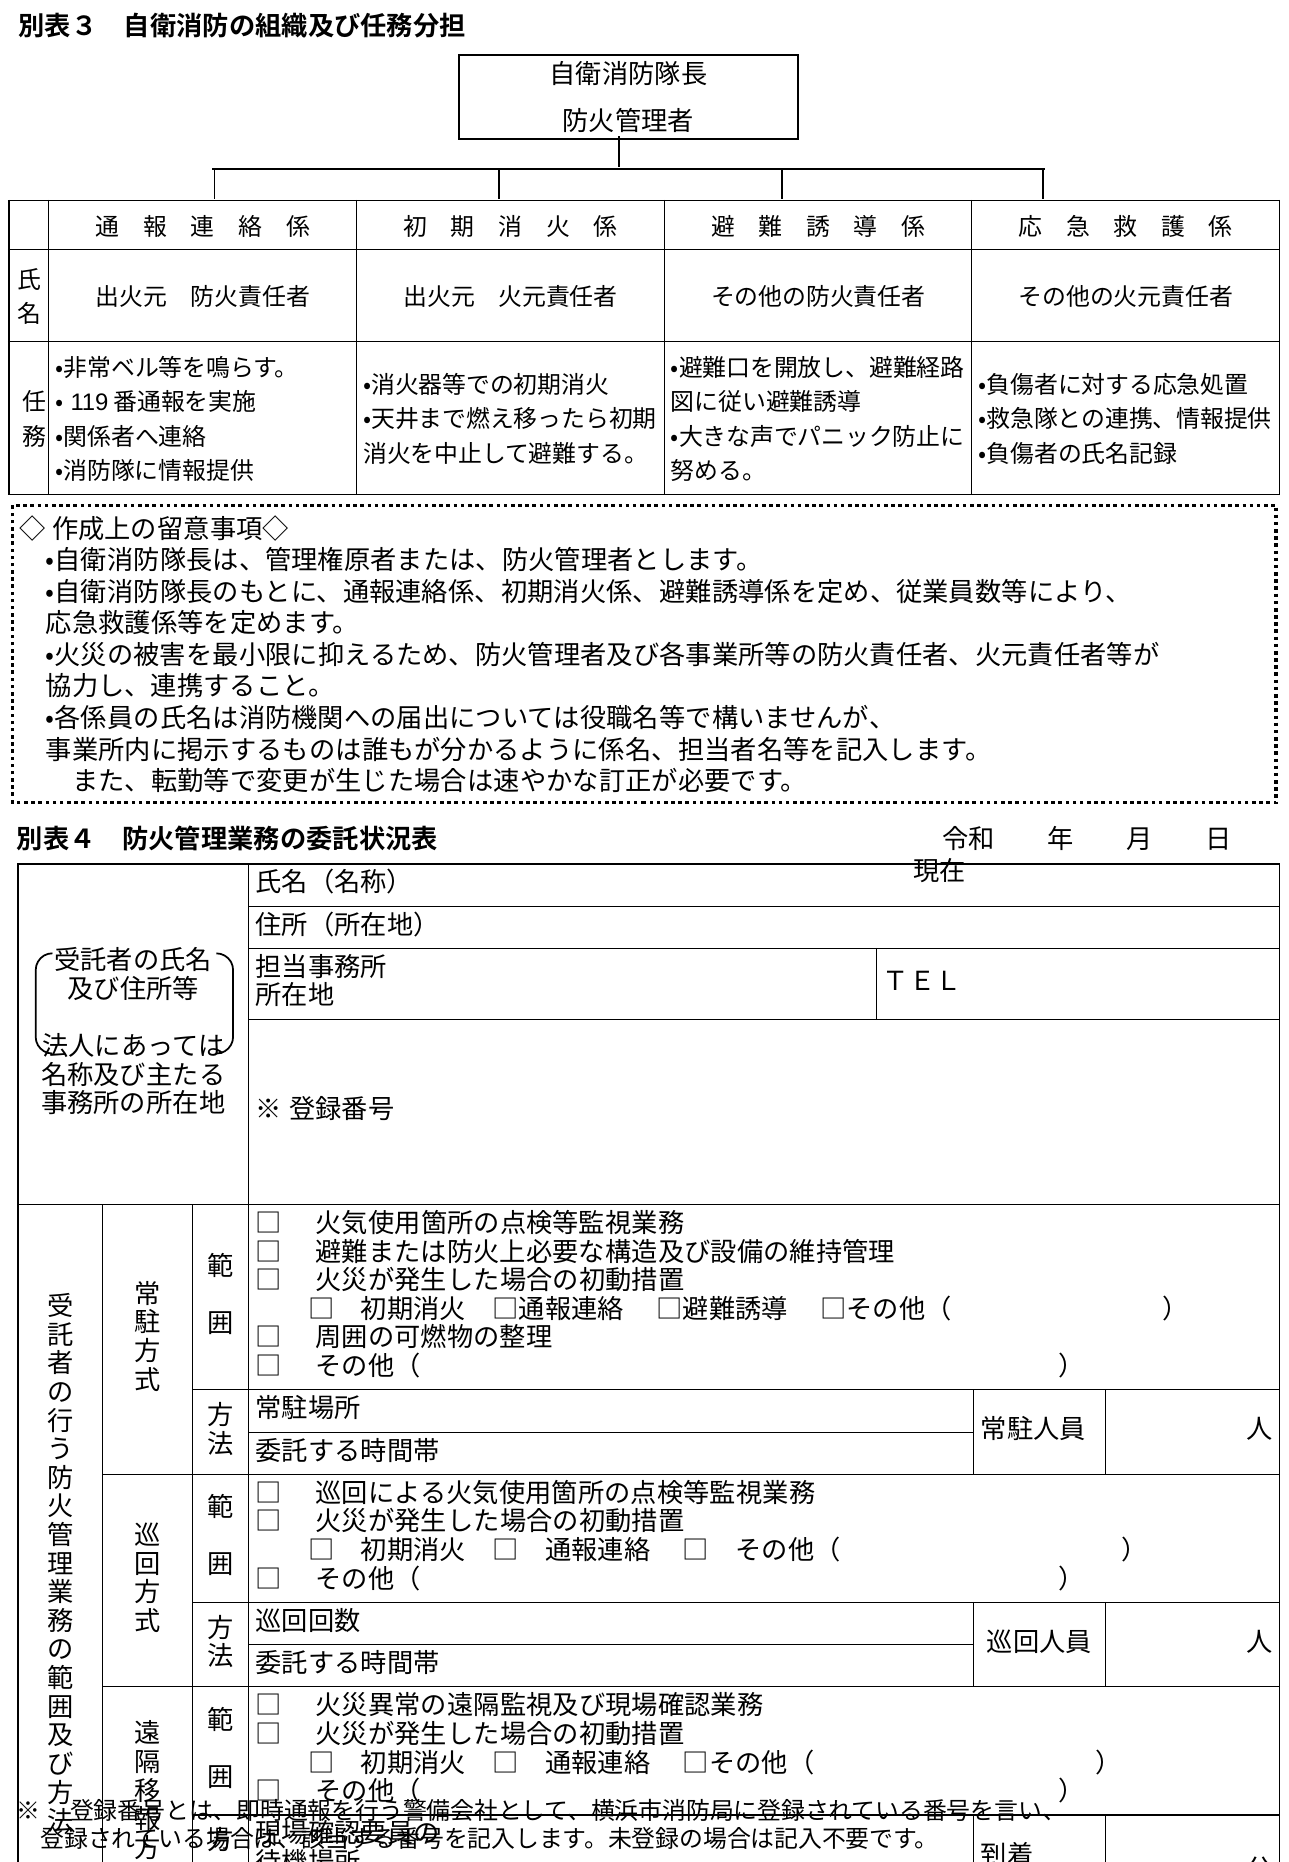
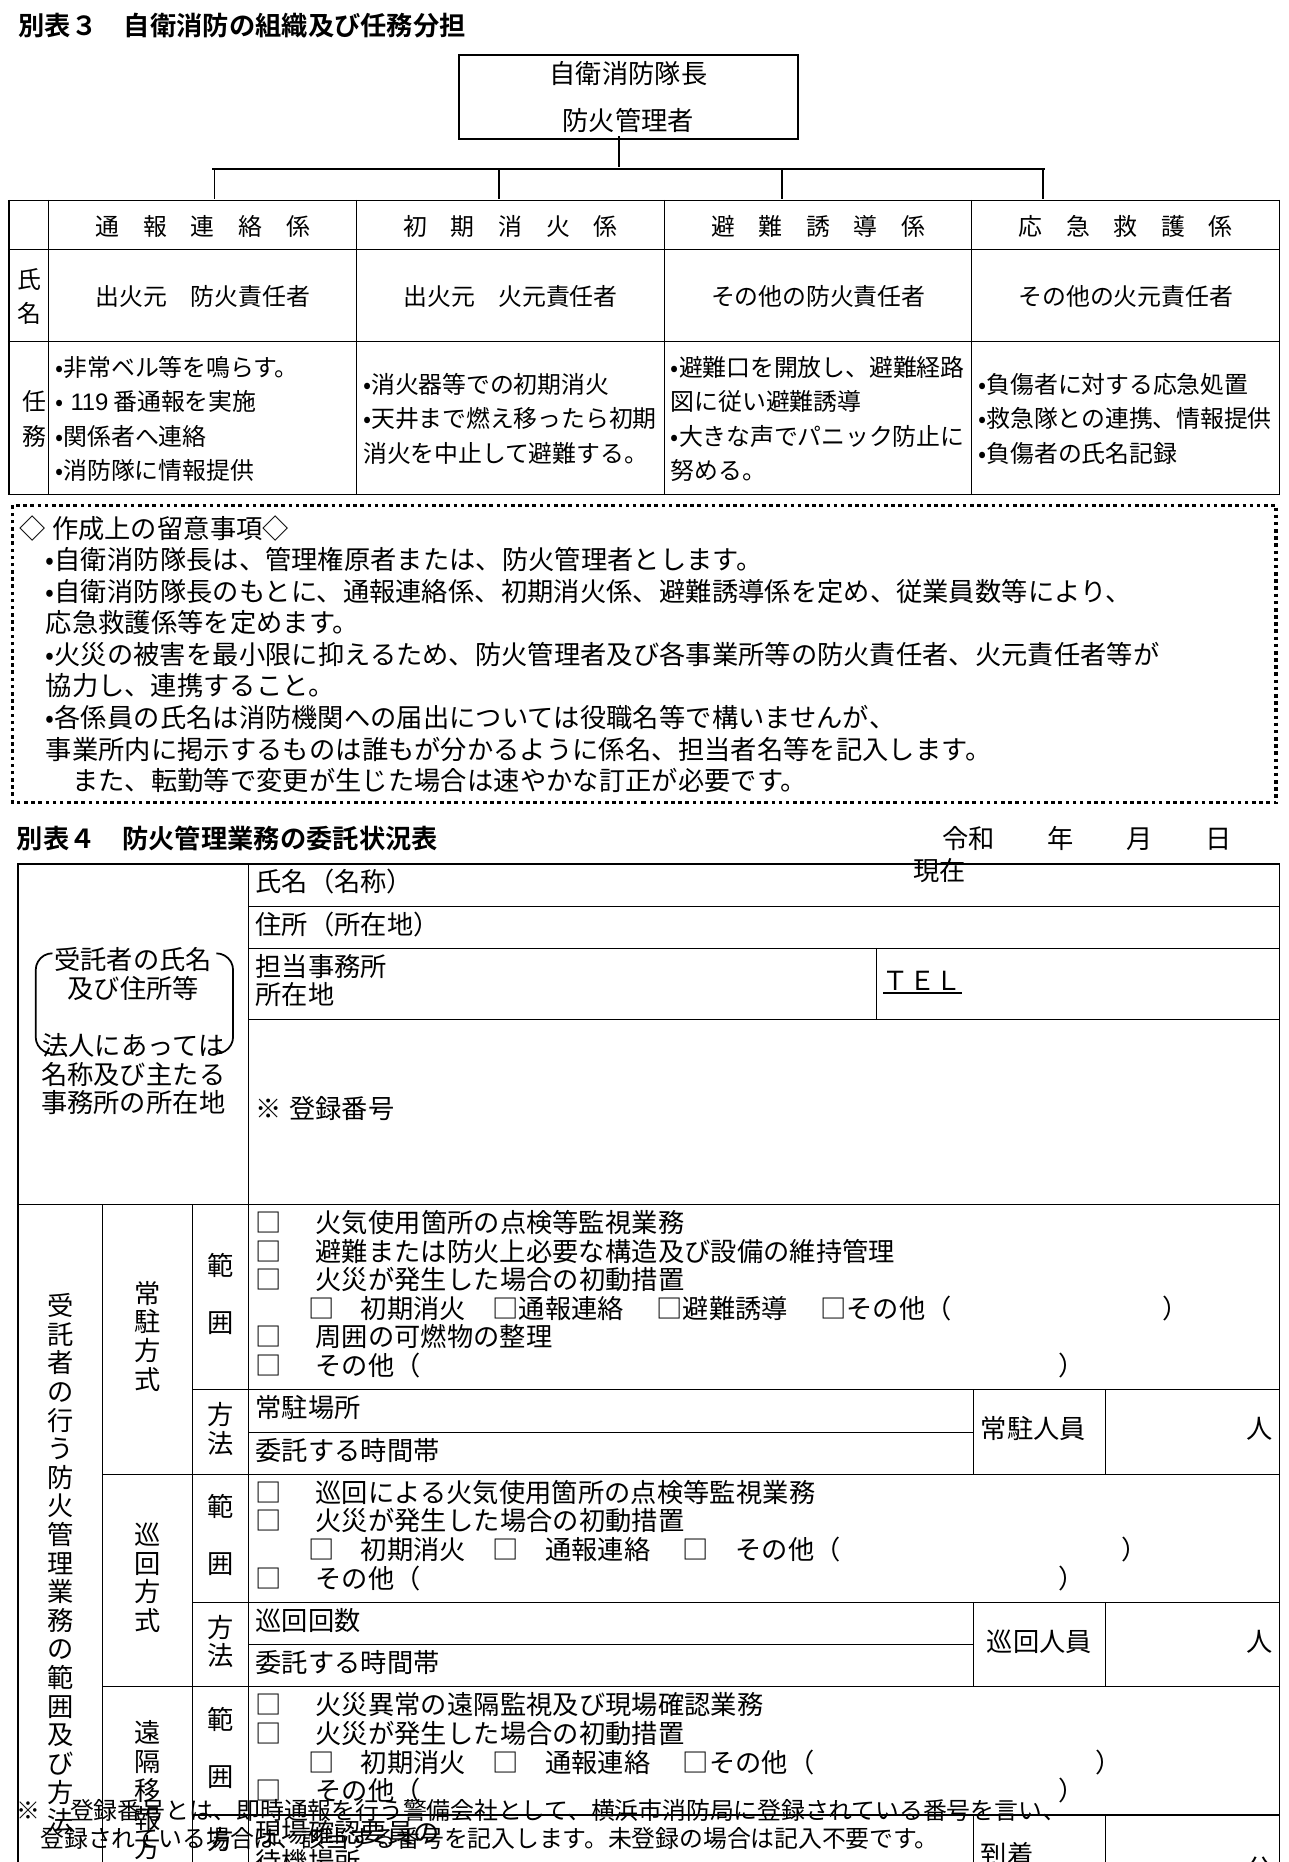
ＴＥＬ underline: none -> present
